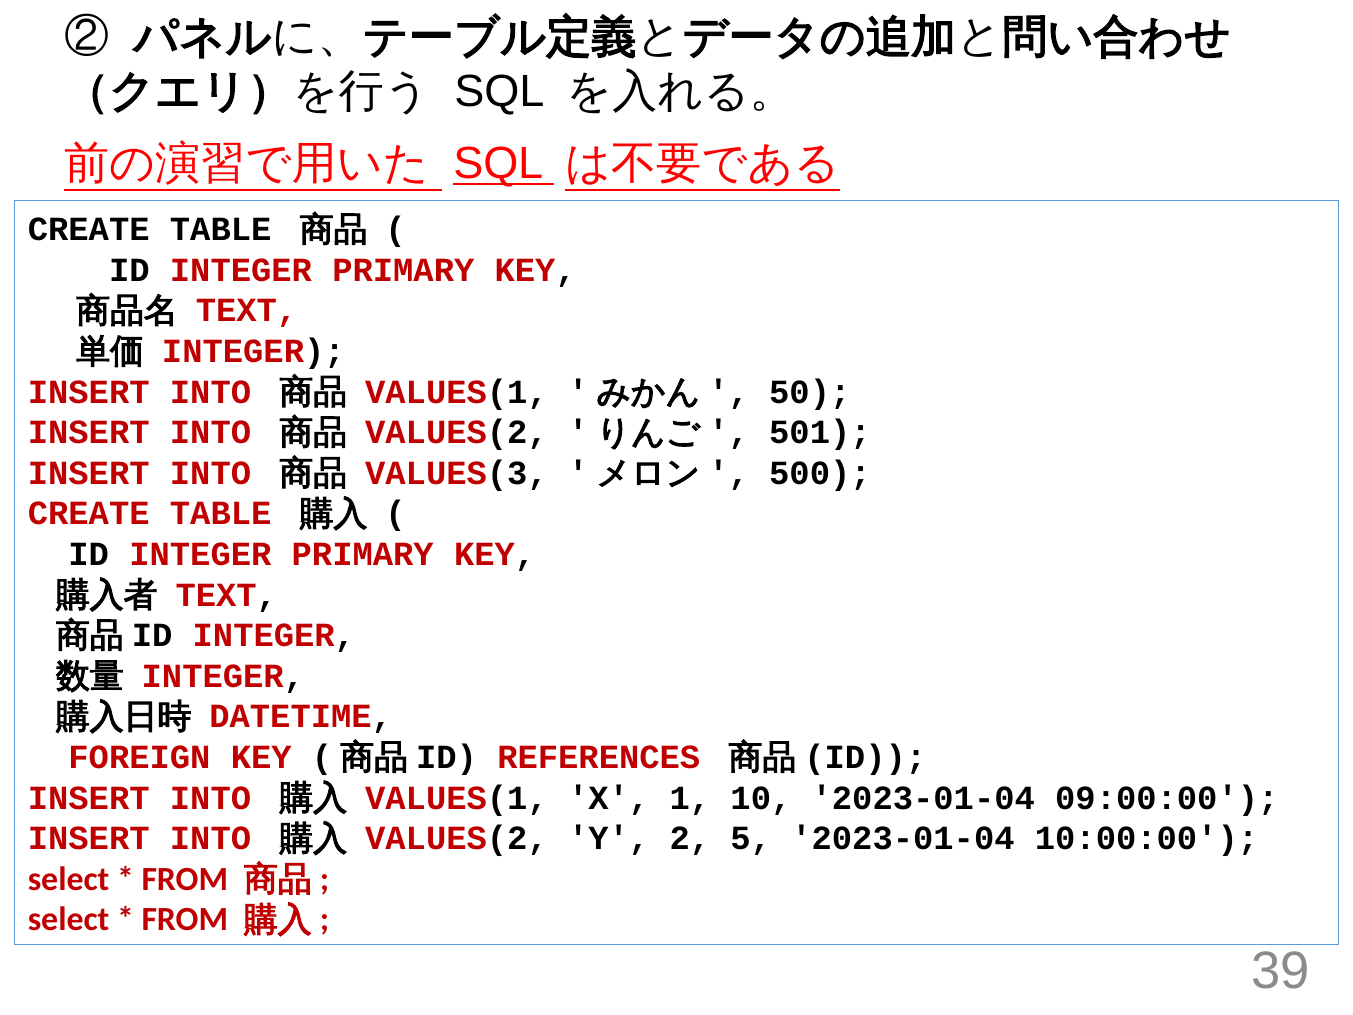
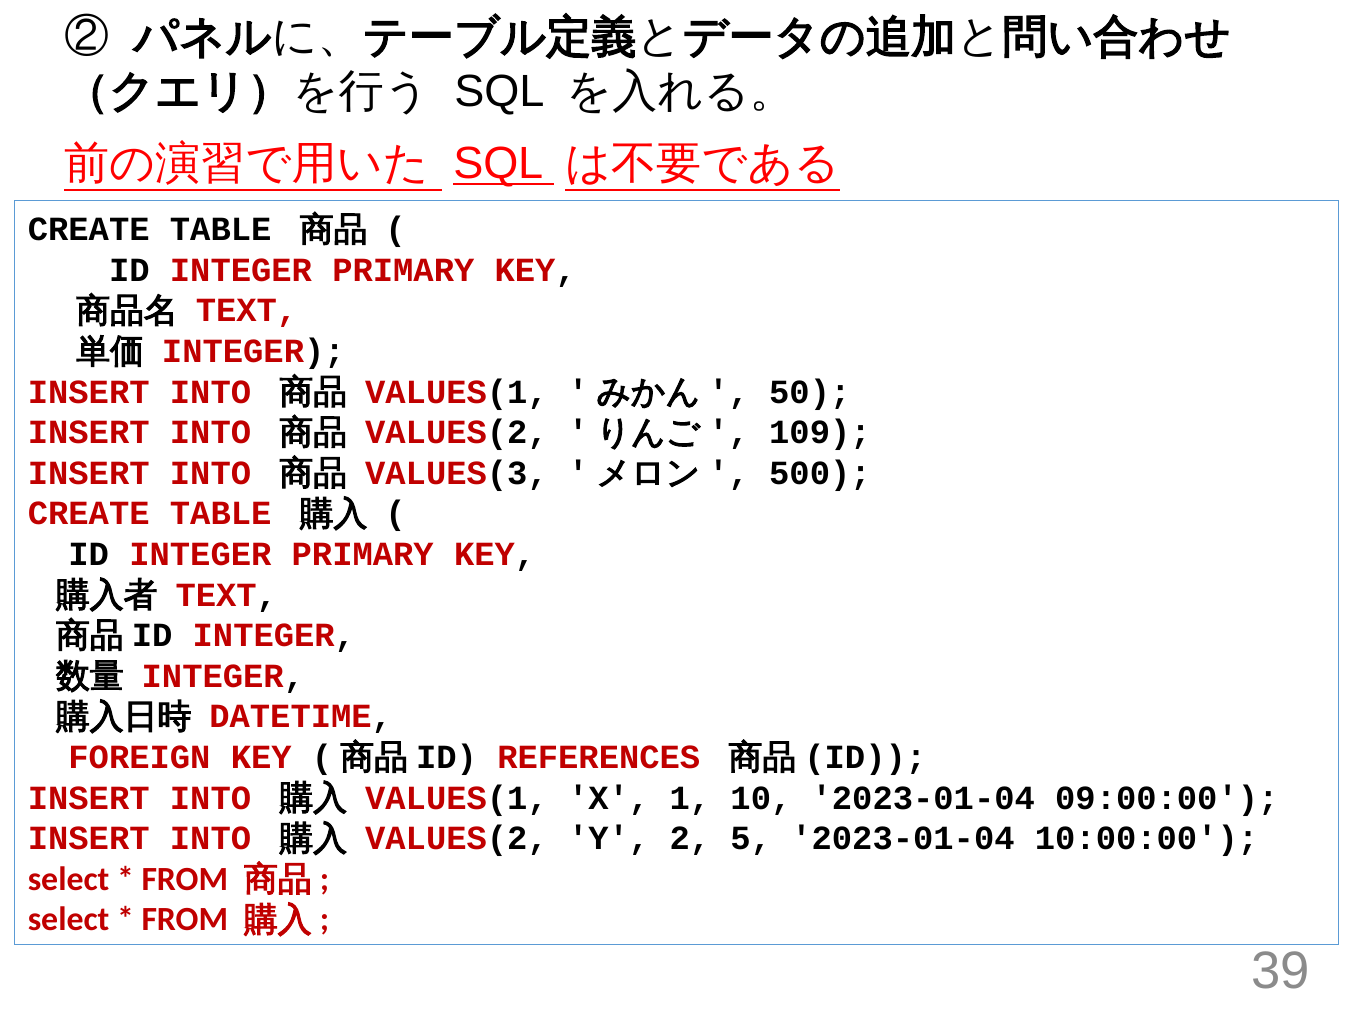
501: 501 -> 109
